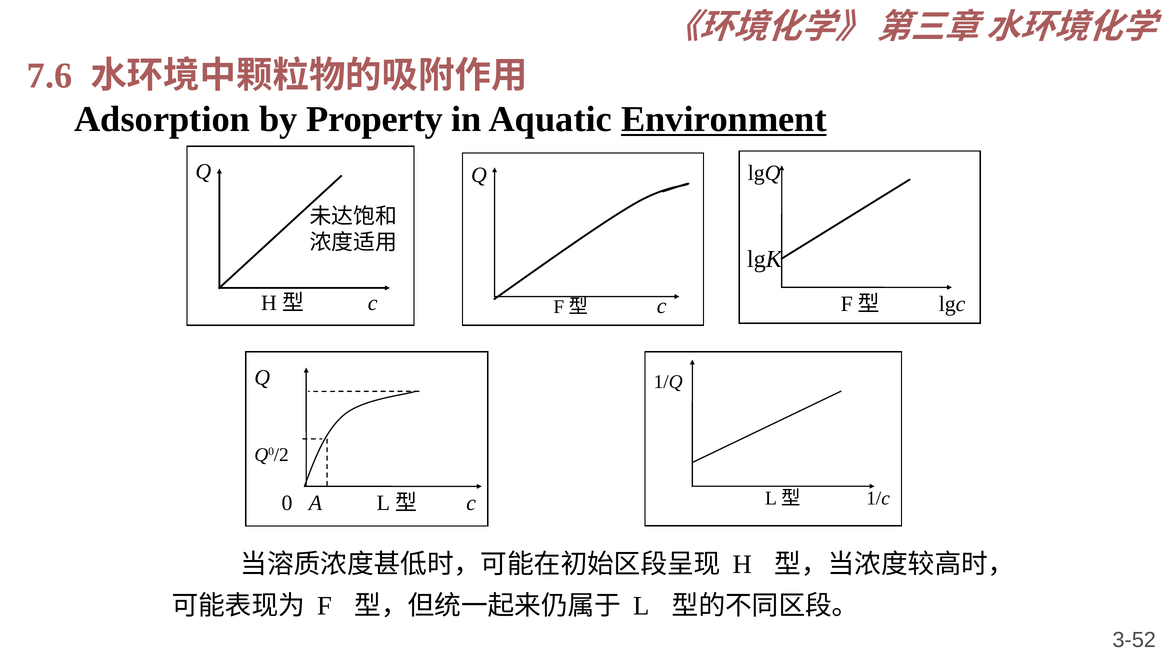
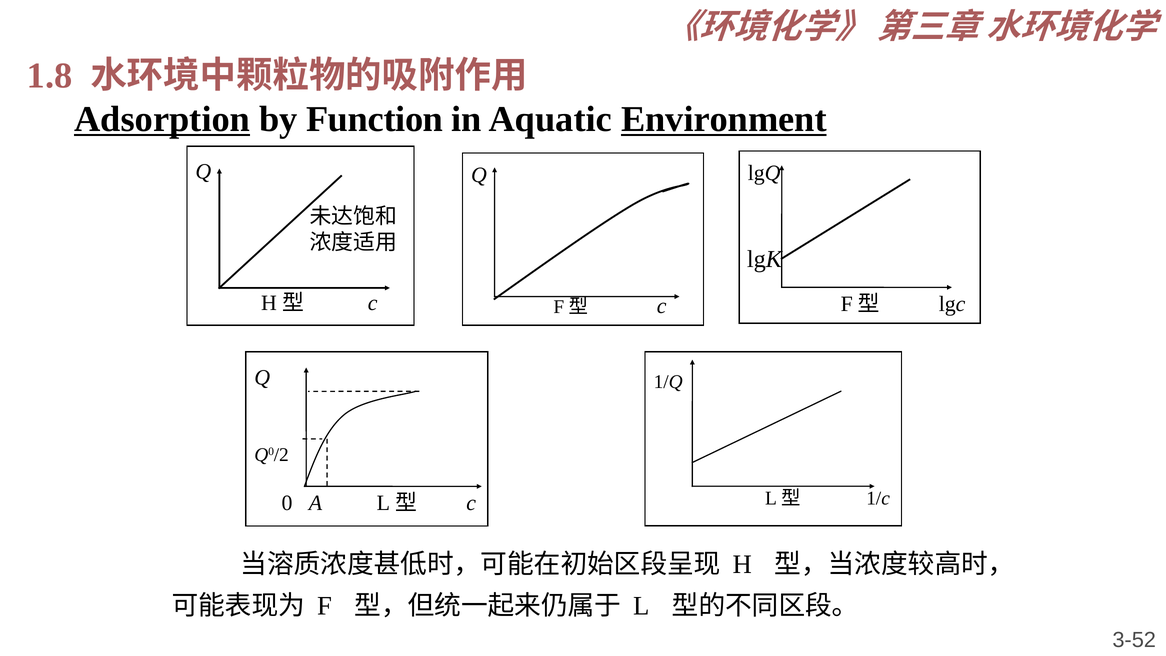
7.6: 7.6 -> 1.8
Adsorption underline: none -> present
Property: Property -> Function
